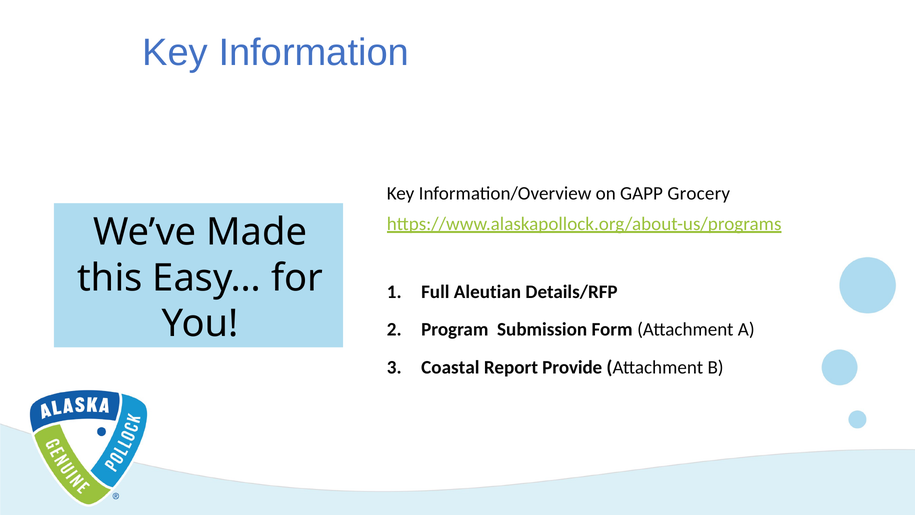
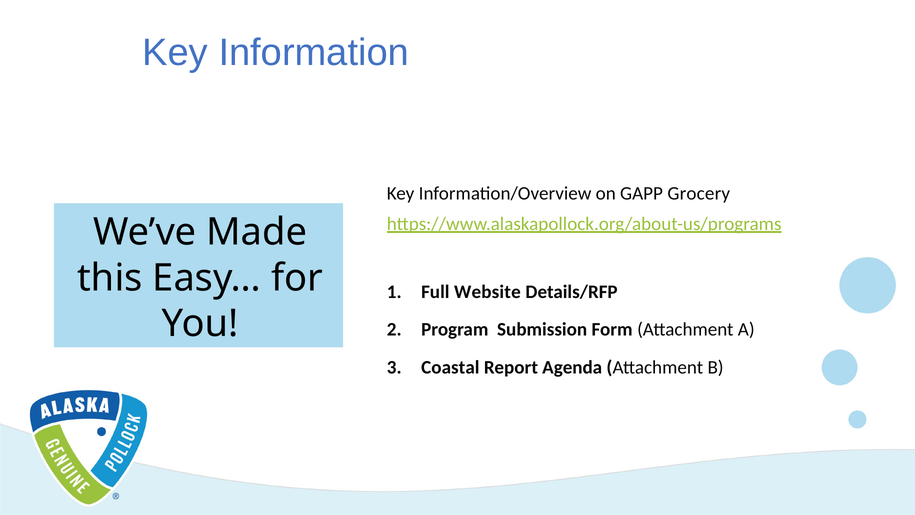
Aleutian: Aleutian -> Website
Provide: Provide -> Agenda
